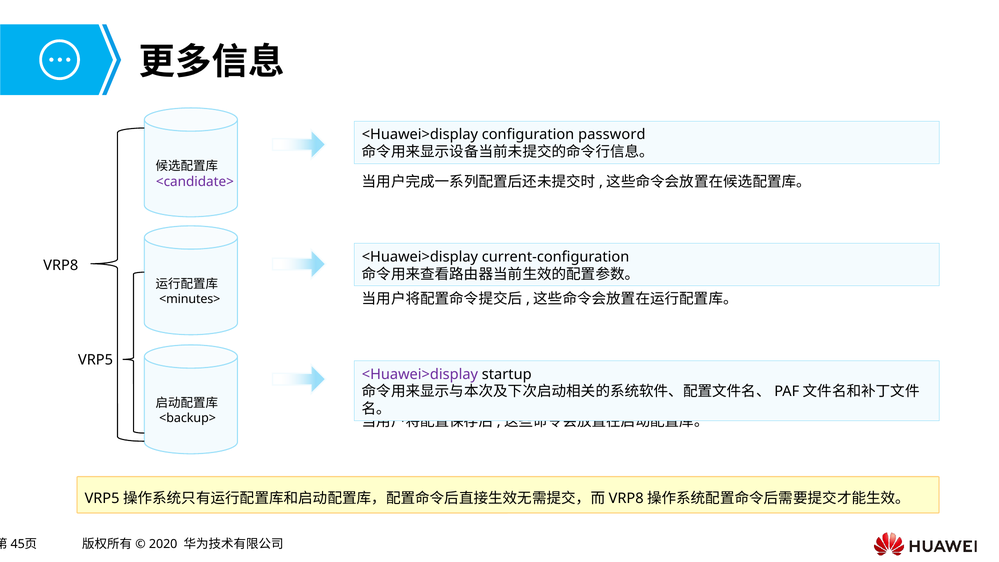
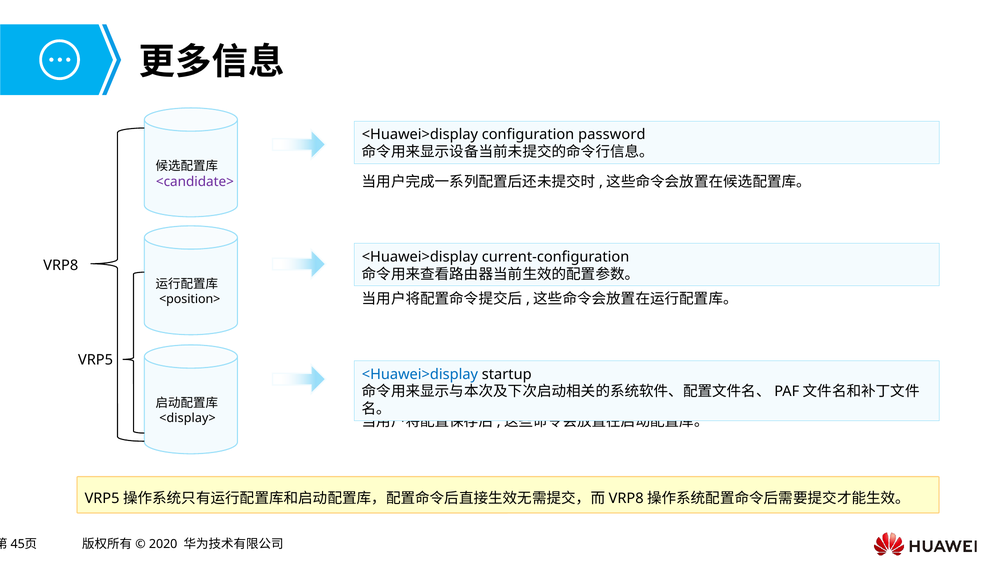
<minutes>: <minutes> -> <position>
<Huawei>display at (420, 374) colour: purple -> blue
<backup>: <backup> -> <display>
